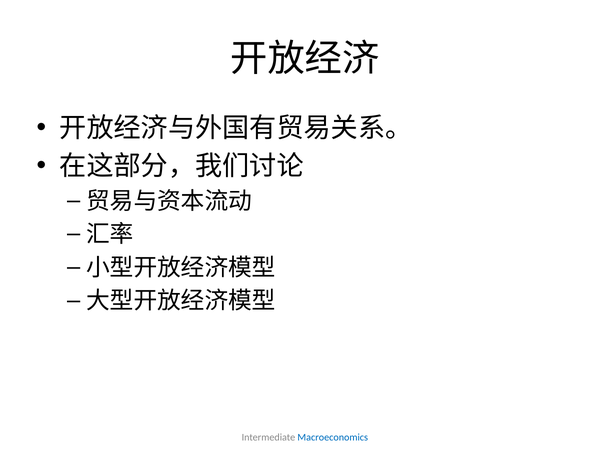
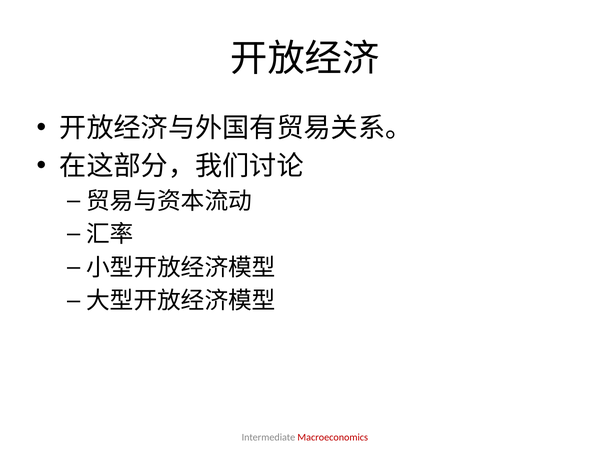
Macroeconomics colour: blue -> red
